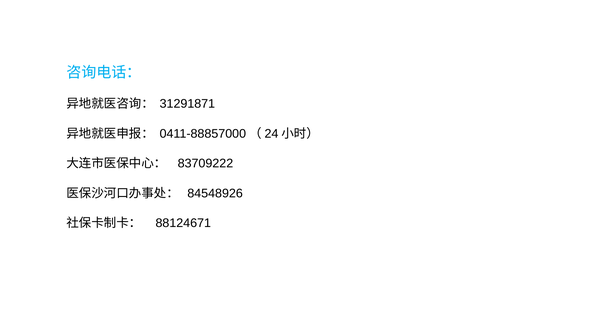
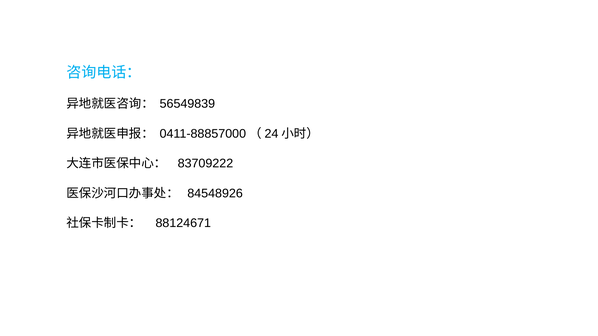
31291871: 31291871 -> 56549839
